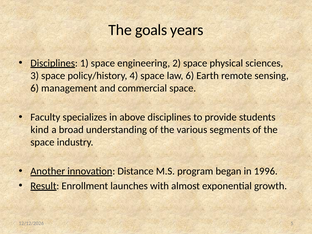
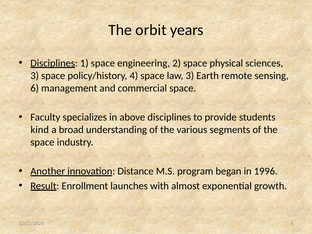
goals: goals -> orbit
law 6: 6 -> 3
